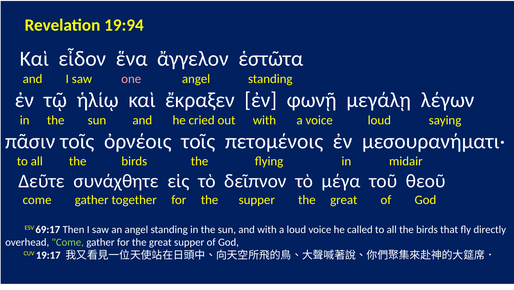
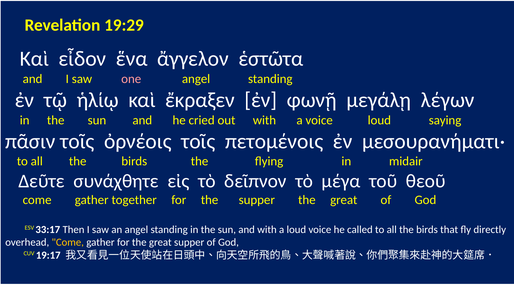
19:94: 19:94 -> 19:29
69:17: 69:17 -> 33:17
Come at (68, 242) colour: light green -> yellow
